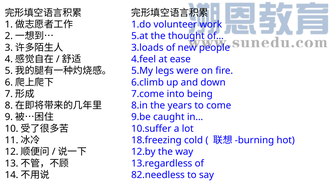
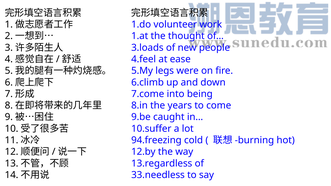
5.at: 5.at -> 1.at
18.freezing: 18.freezing -> 94.freezing
82.needless: 82.needless -> 33.needless
